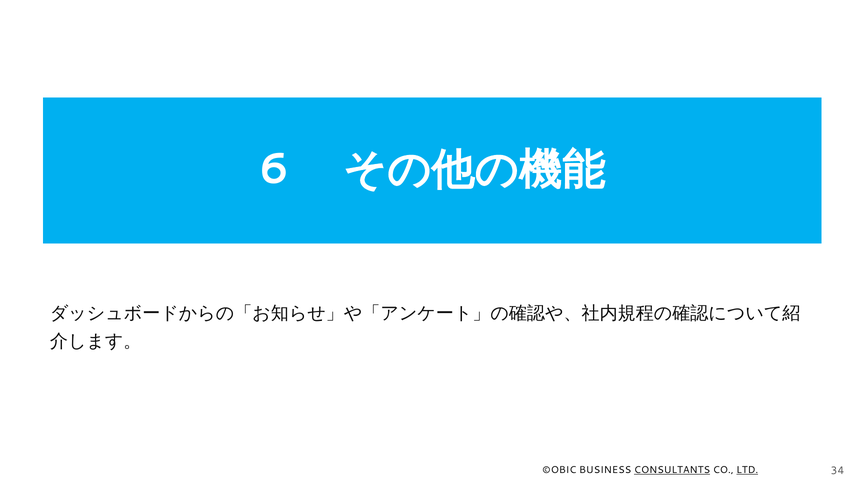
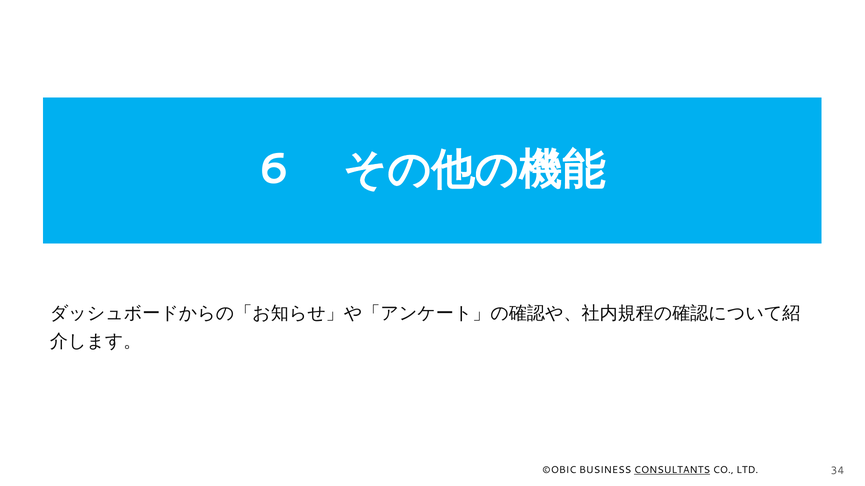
LTD underline: present -> none
